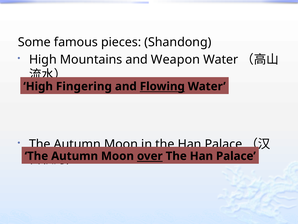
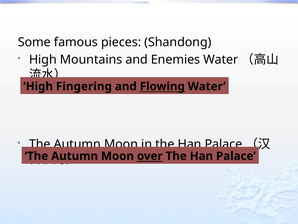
Weapon: Weapon -> Enemies
